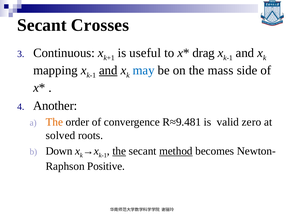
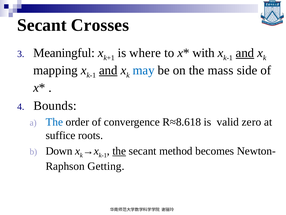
Continuous: Continuous -> Meaningful
useful: useful -> where
drag: drag -> with
and at (245, 53) underline: none -> present
Another: Another -> Bounds
The at (54, 122) colour: orange -> blue
R≈9.481: R≈9.481 -> R≈8.618
solved: solved -> suffice
method underline: present -> none
Positive: Positive -> Getting
